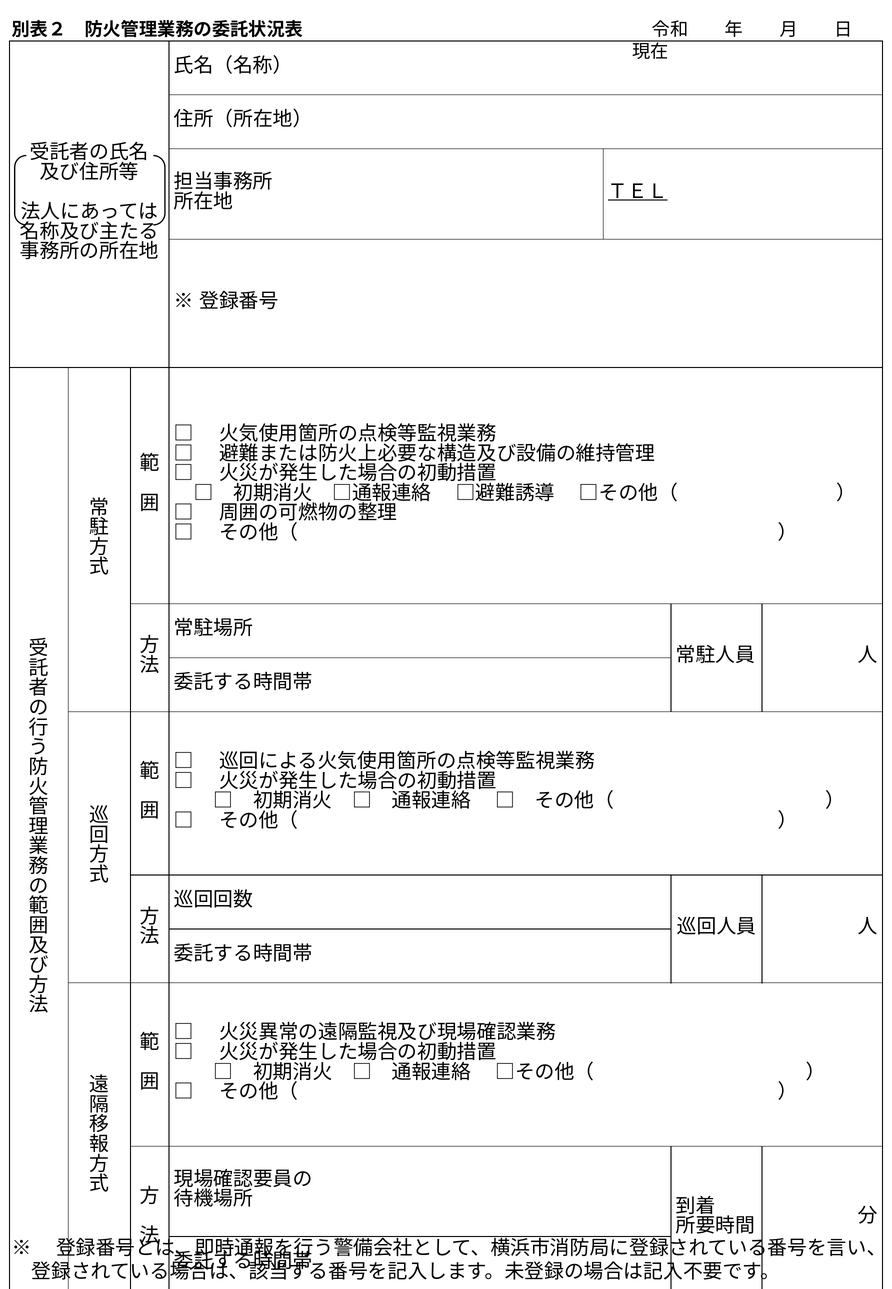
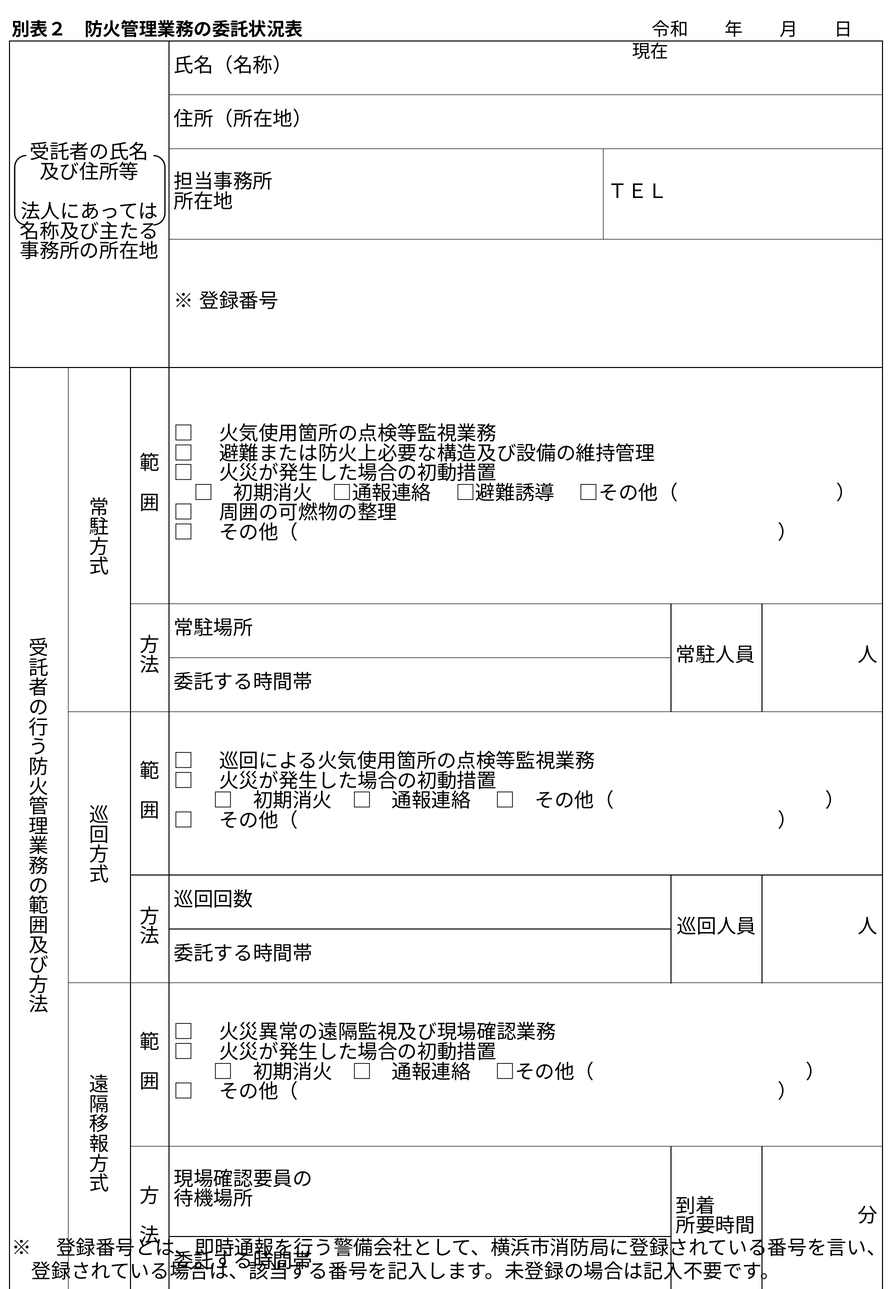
ＴＥＬ underline: present -> none
